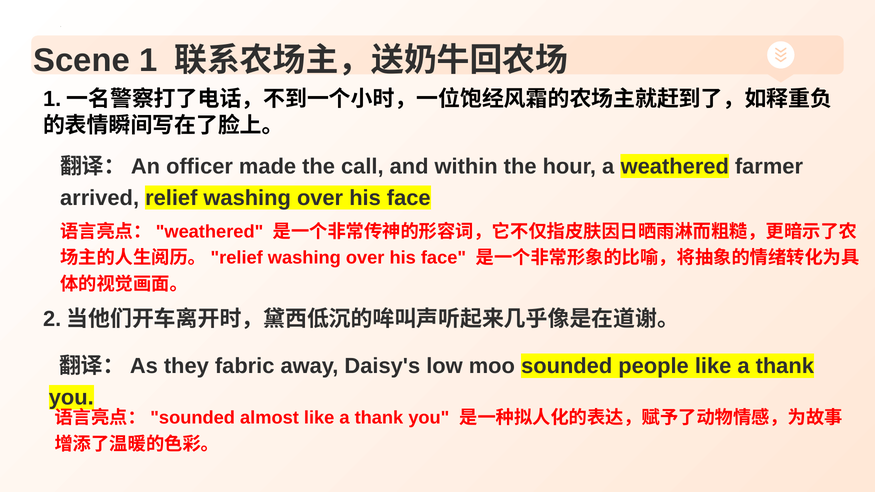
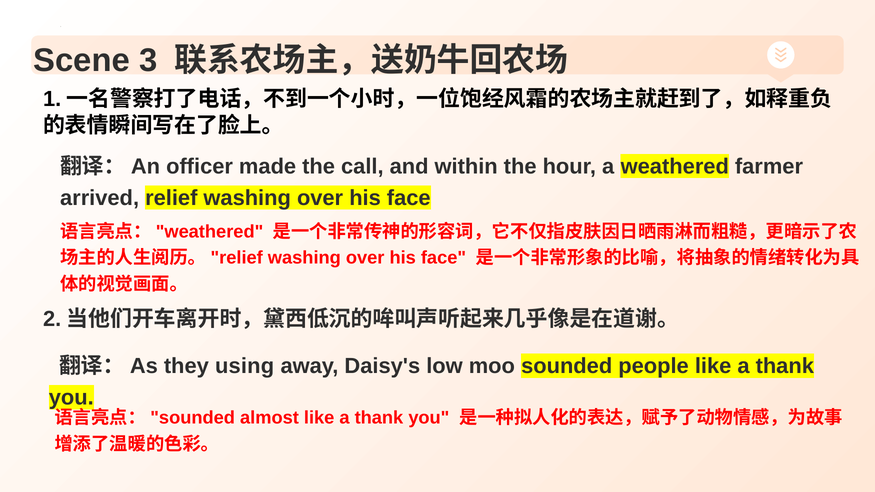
1: 1 -> 3
fabric: fabric -> using
